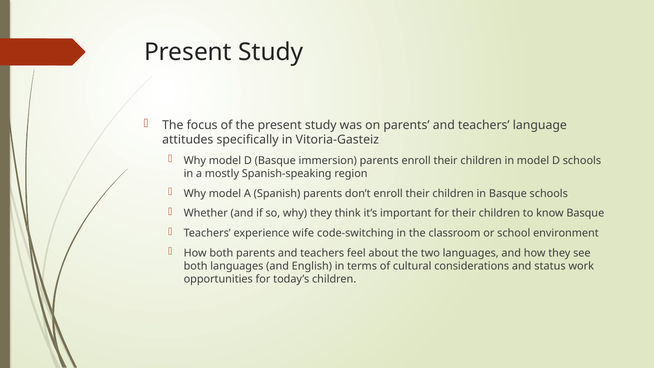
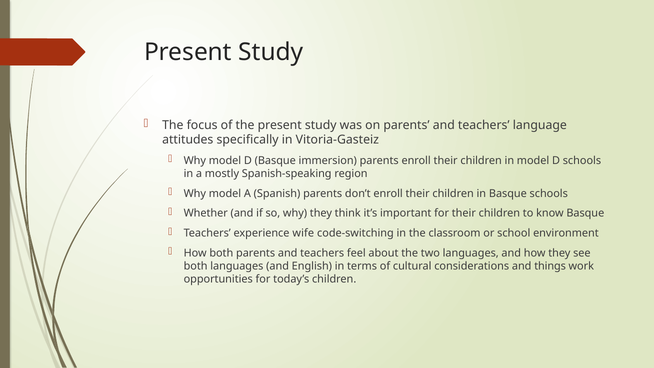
status: status -> things
